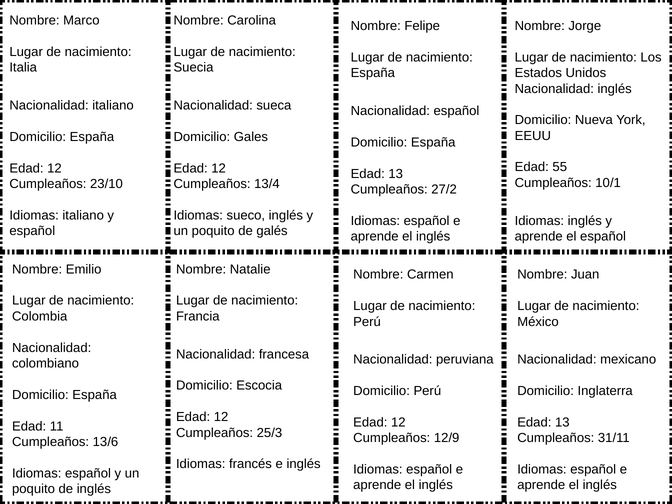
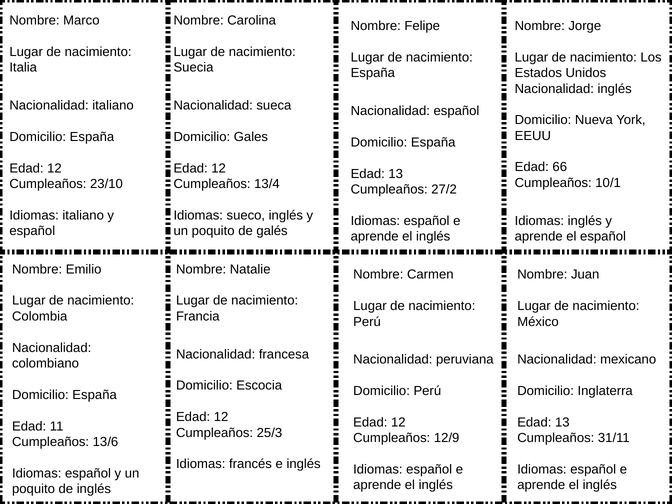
55: 55 -> 66
